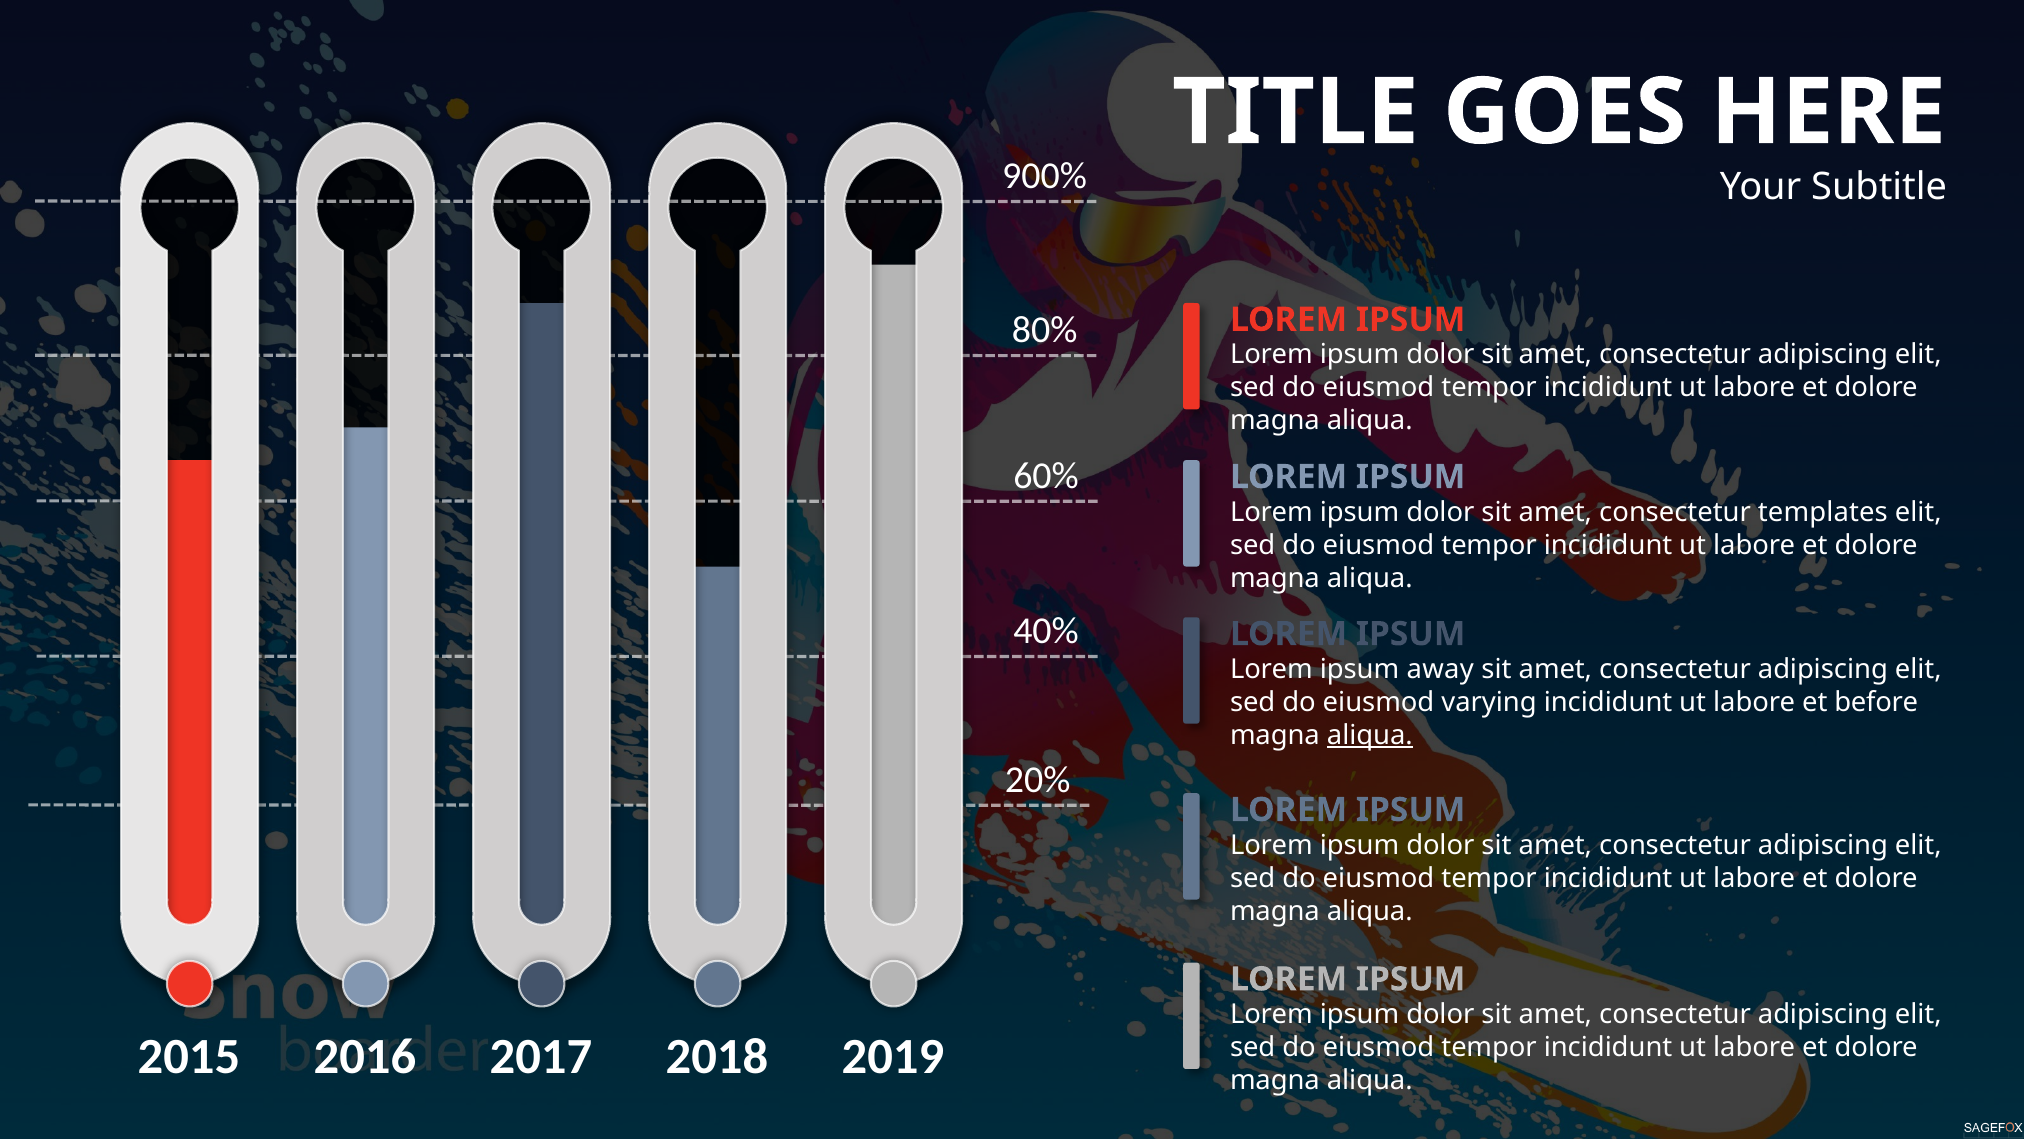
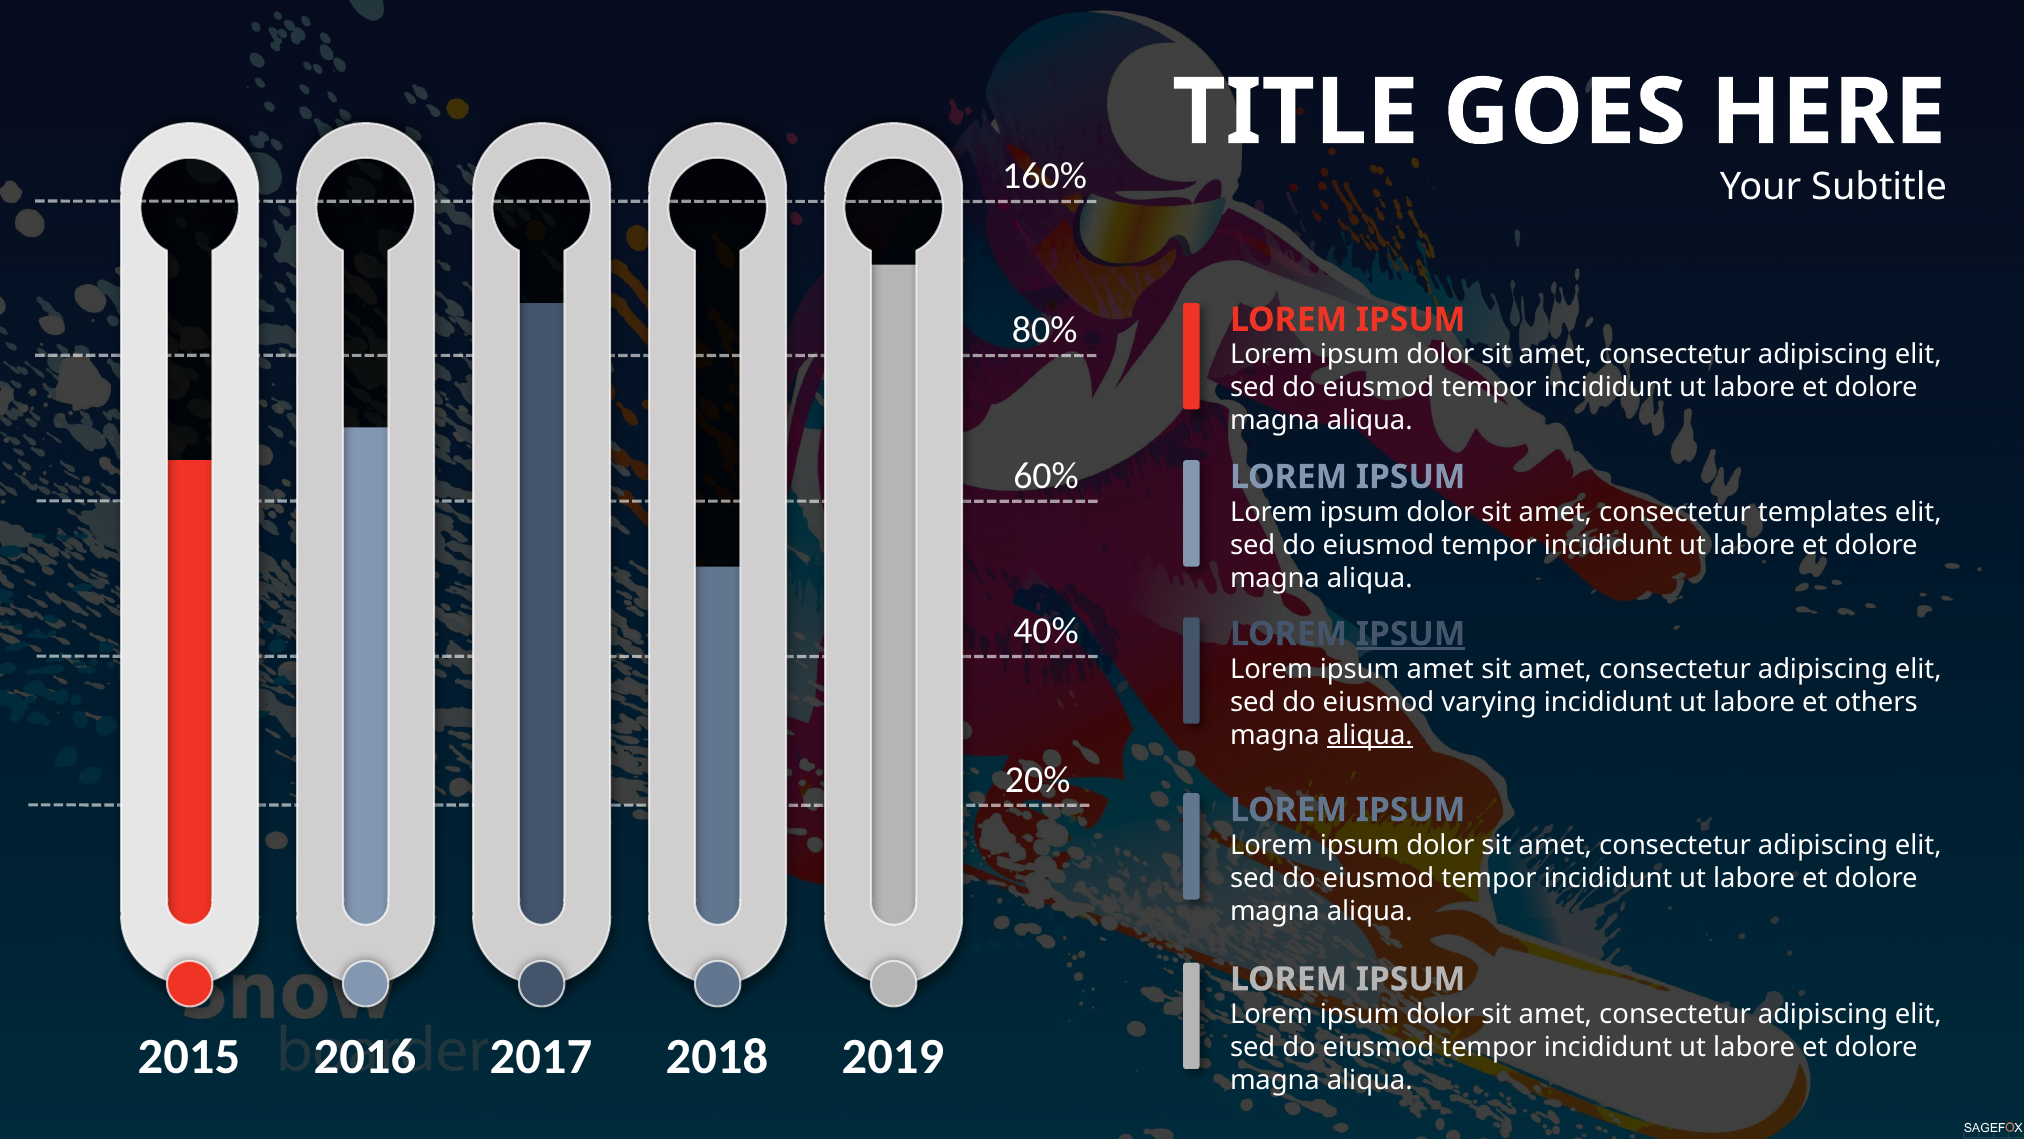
900%: 900% -> 160%
IPSUM at (1411, 634) underline: none -> present
ipsum away: away -> amet
before: before -> others
